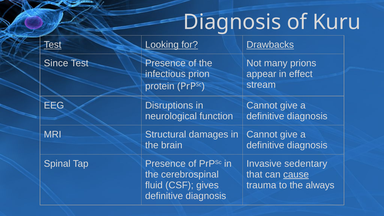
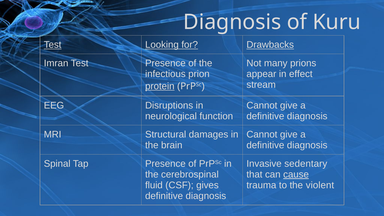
Since: Since -> Imran
protein underline: none -> present
always: always -> violent
